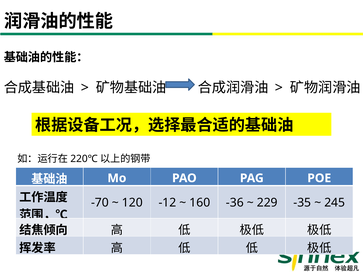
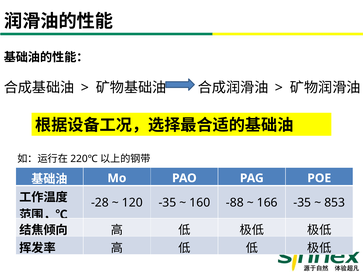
-70: -70 -> -28
120 -12: -12 -> -35
-36: -36 -> -88
229: 229 -> 166
245: 245 -> 853
